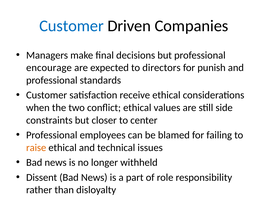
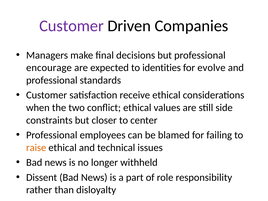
Customer at (72, 26) colour: blue -> purple
directors: directors -> identities
punish: punish -> evolve
